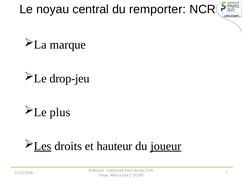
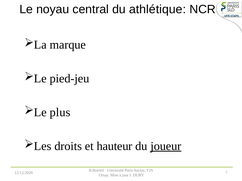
remporter: remporter -> athlétique
drop-jeu: drop-jeu -> pied-jeu
Les underline: present -> none
